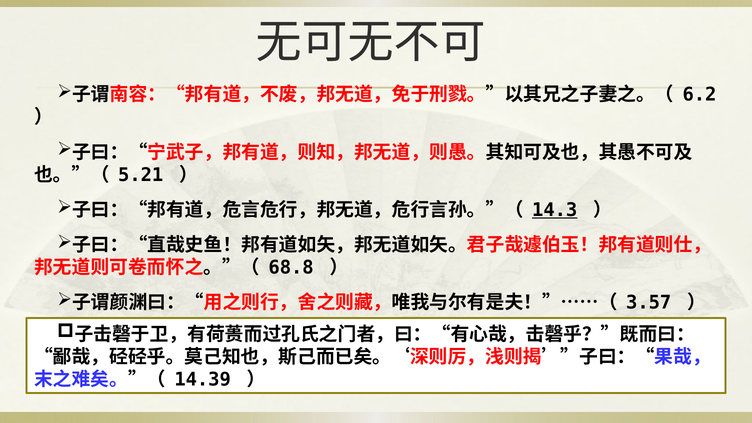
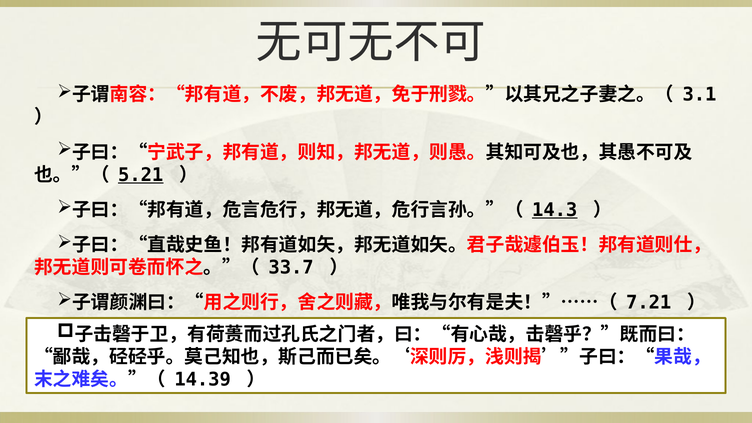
6.2: 6.2 -> 3.1
5.21 underline: none -> present
68.8: 68.8 -> 33.7
3.57: 3.57 -> 7.21
